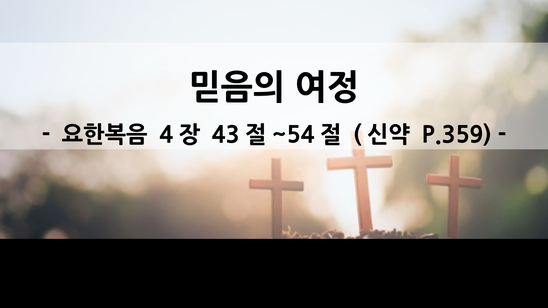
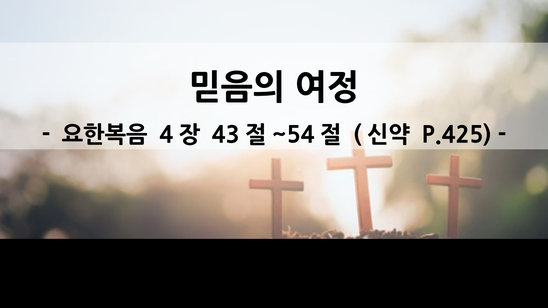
P.359: P.359 -> P.425
